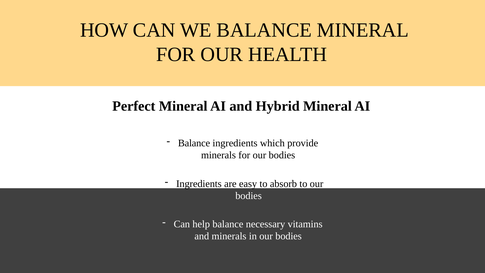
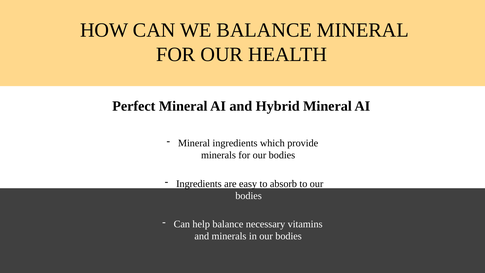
Balance at (194, 143): Balance -> Mineral
